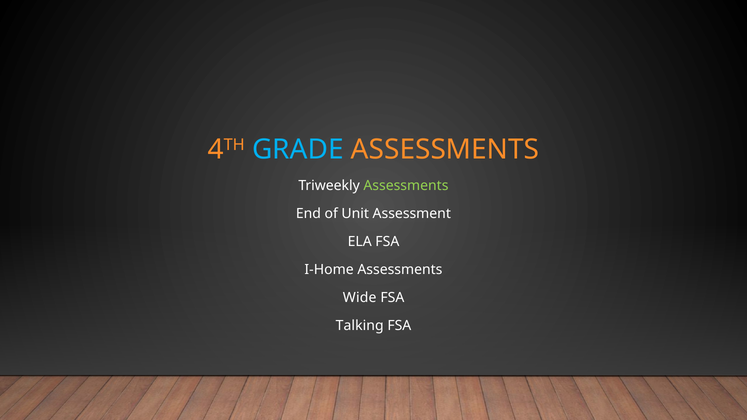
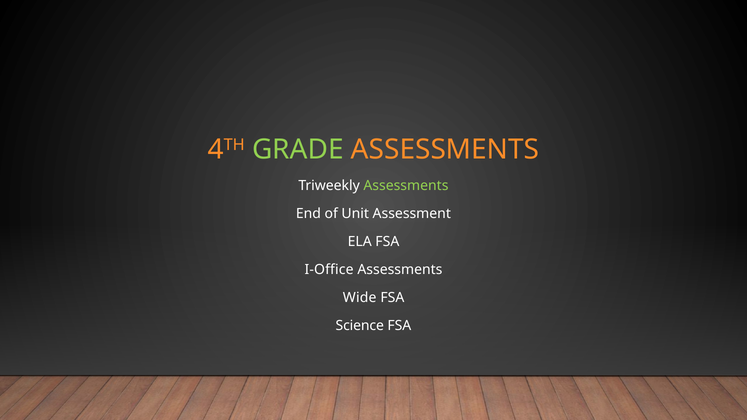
GRADE colour: light blue -> light green
I-Home: I-Home -> I-Office
Talking: Talking -> Science
